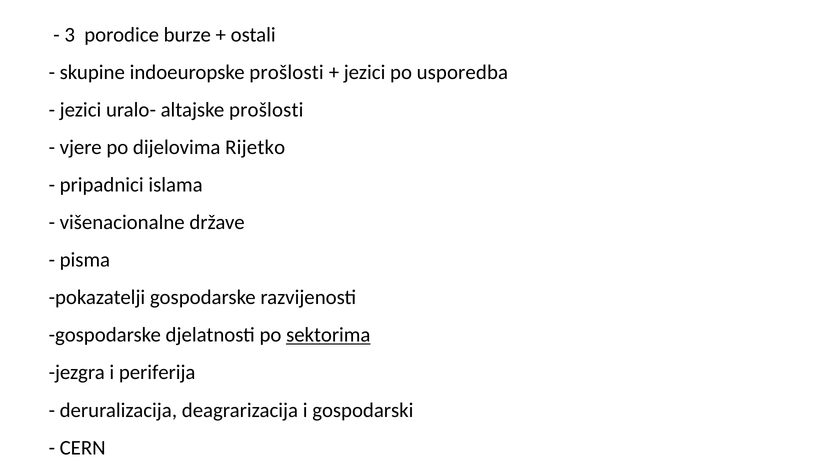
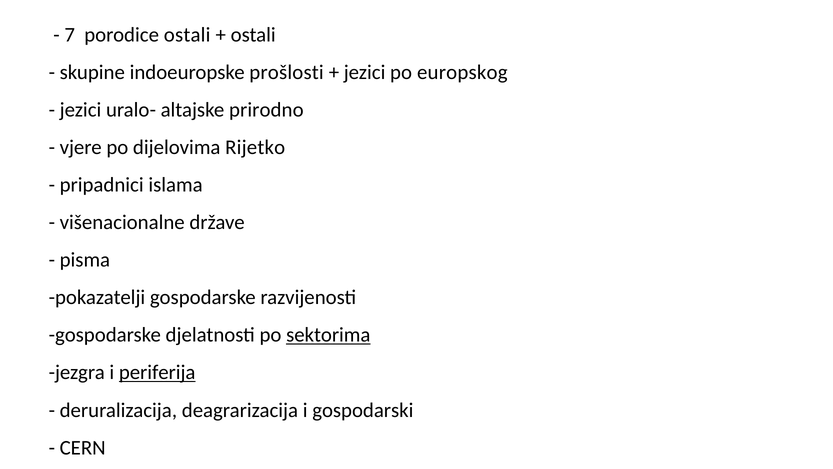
3: 3 -> 7
porodice burze: burze -> ostali
usporedba: usporedba -> europskog
altajske prošlosti: prošlosti -> prirodno
periferija underline: none -> present
